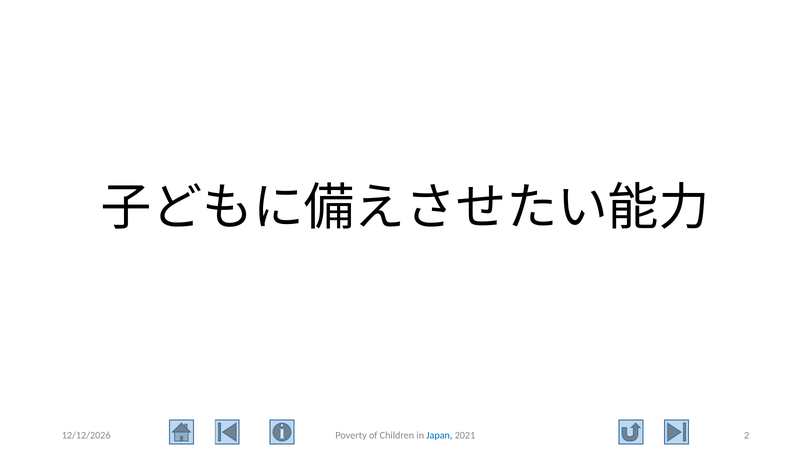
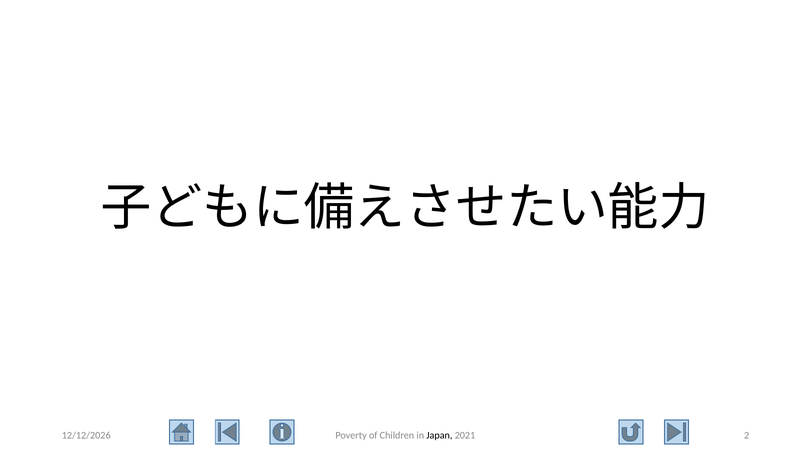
Japan colour: blue -> black
